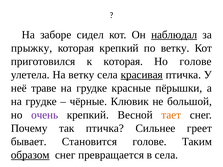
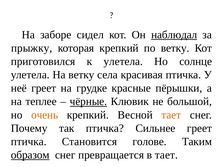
к которая: которая -> улетела
Но голове: голове -> солнце
красивая underline: present -> none
неё траве: траве -> греет
грудке at (41, 102): грудке -> теплее
чёрные underline: none -> present
очень colour: purple -> orange
бывает at (29, 142): бывает -> птичка
в села: села -> тает
